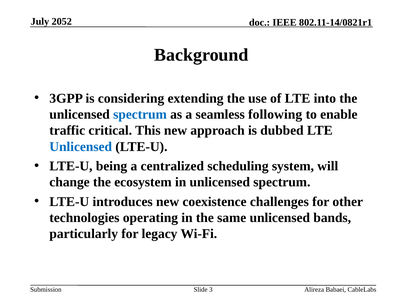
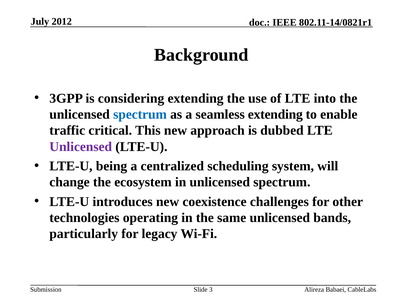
2052: 2052 -> 2012
seamless following: following -> extending
Unlicensed at (81, 147) colour: blue -> purple
